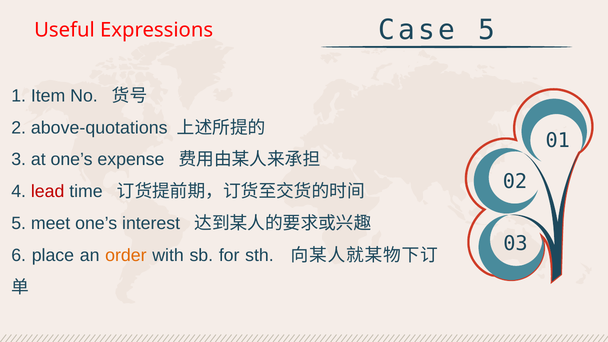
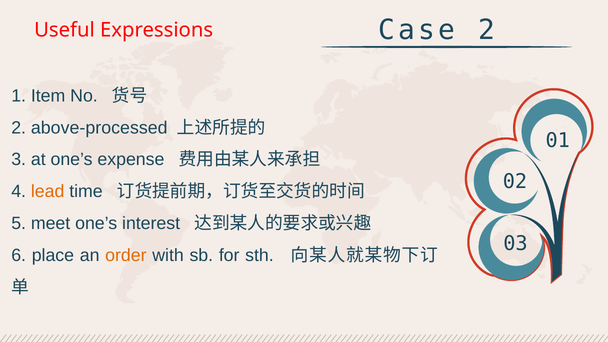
Case 5: 5 -> 2
above-quotations: above-quotations -> above-processed
lead colour: red -> orange
